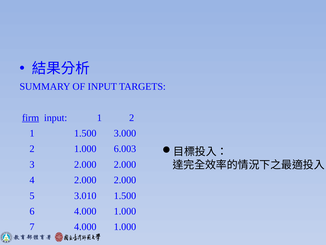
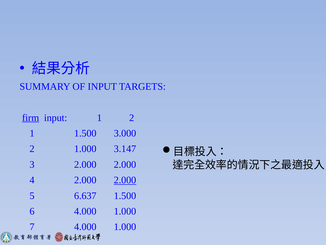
6.003: 6.003 -> 3.147
2.000 at (125, 180) underline: none -> present
3.010: 3.010 -> 6.637
